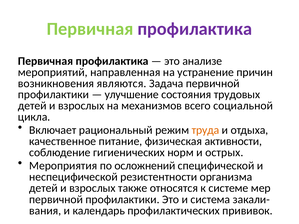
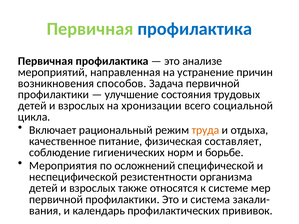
профилактика at (195, 29) colour: purple -> blue
являются: являются -> способов
механизмов: механизмов -> хронизации
активности: активности -> составляет
острых: острых -> борьбе
